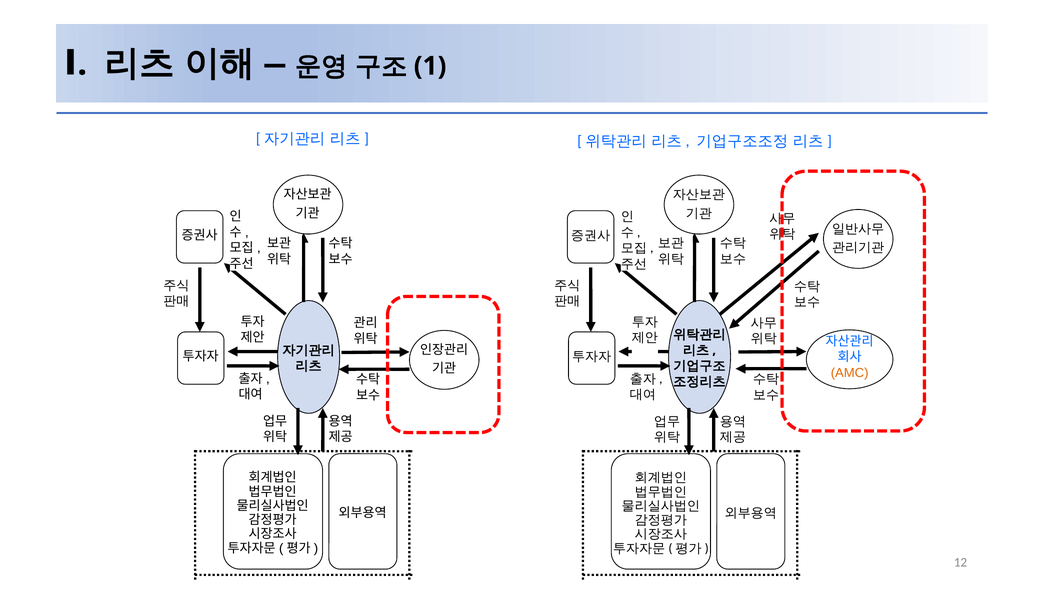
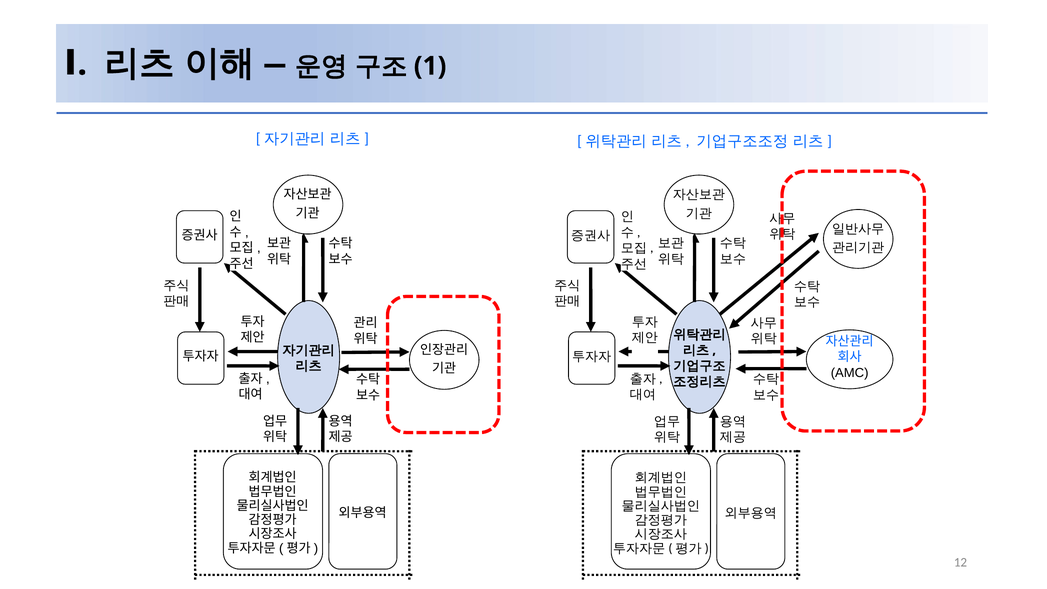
AMC colour: orange -> black
